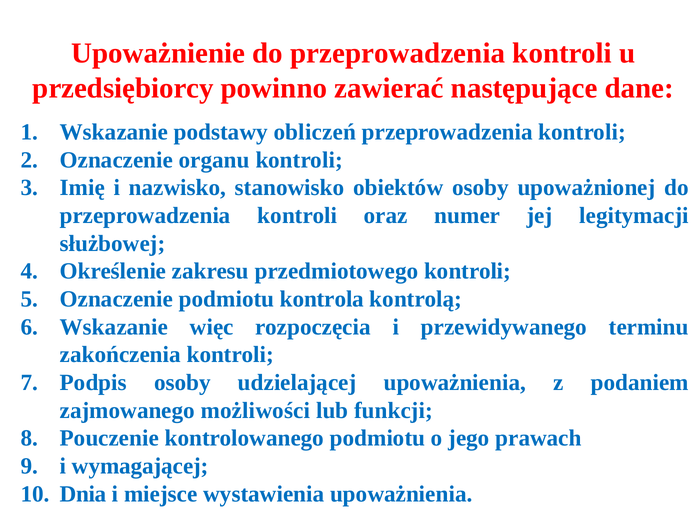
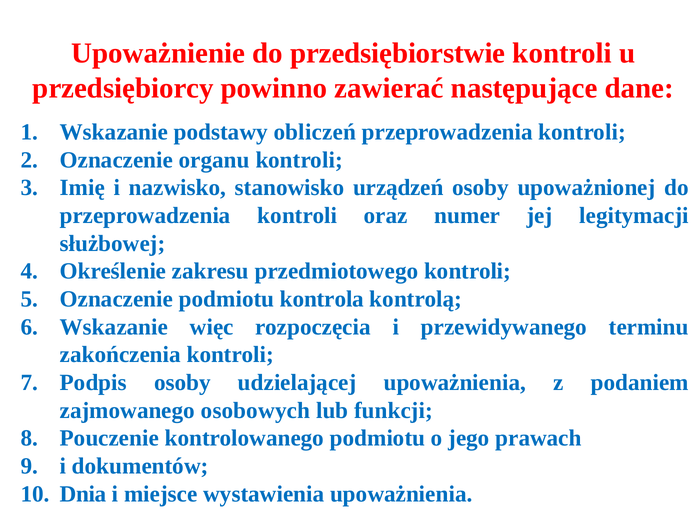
Upoważnienie do przeprowadzenia: przeprowadzenia -> przedsiębiorstwie
obiektów: obiektów -> urządzeń
możliwości: możliwości -> osobowych
wymagającej: wymagającej -> dokumentów
